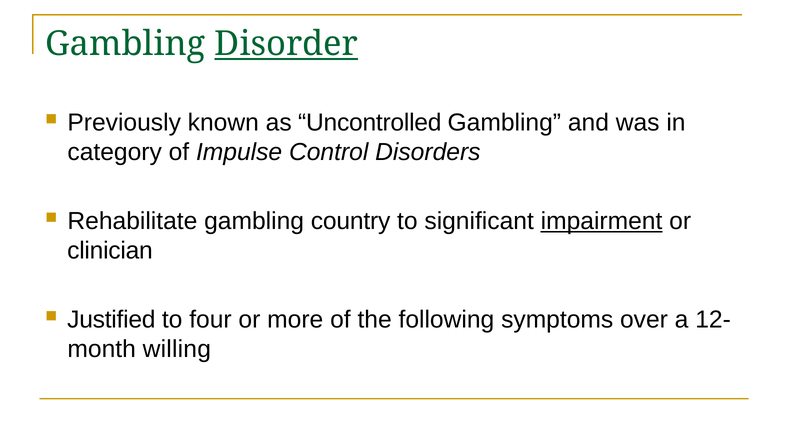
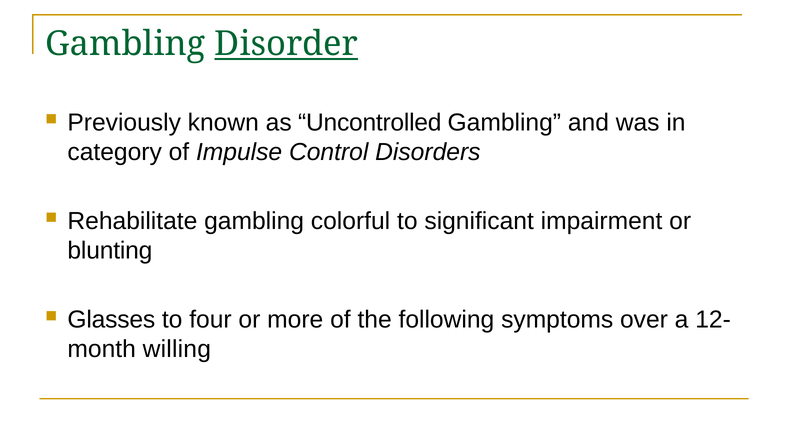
country: country -> colorful
impairment underline: present -> none
clinician: clinician -> blunting
Justified: Justified -> Glasses
